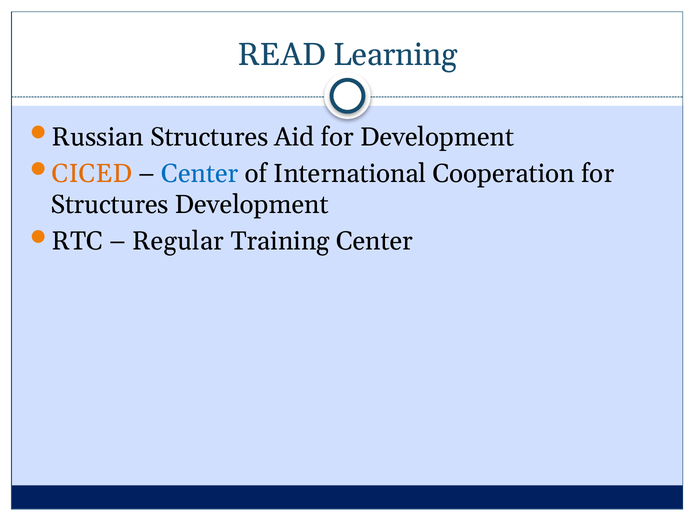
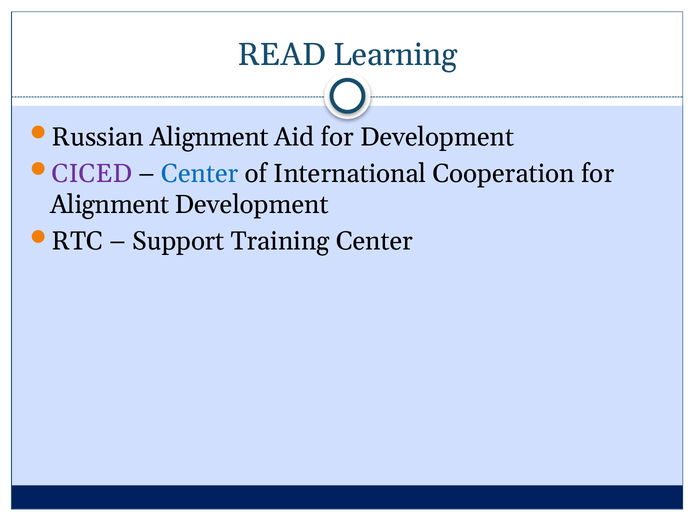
Russian Structures: Structures -> Alignment
CICED colour: orange -> purple
Structures at (110, 205): Structures -> Alignment
Regular: Regular -> Support
